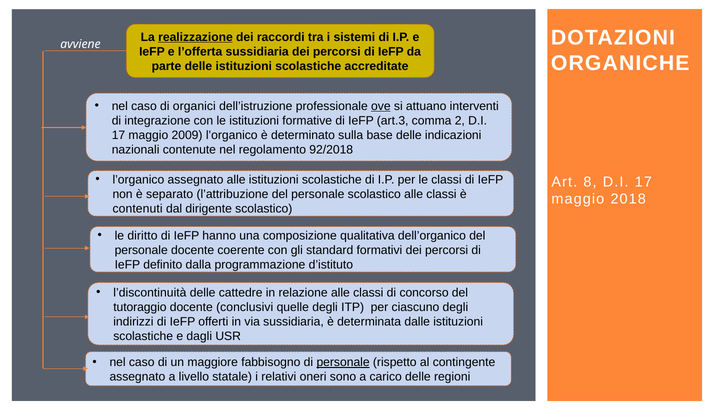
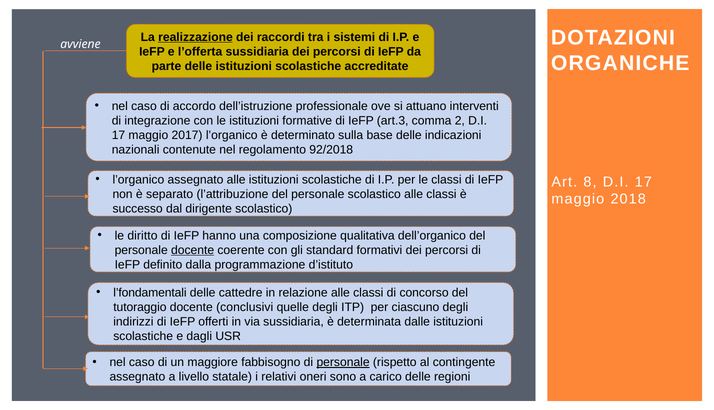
organici: organici -> accordo
ove underline: present -> none
2009: 2009 -> 2017
contenuti: contenuti -> successo
docente at (193, 250) underline: none -> present
l’discontinuità: l’discontinuità -> l’fondamentali
